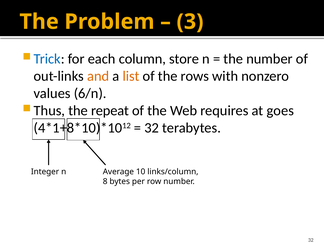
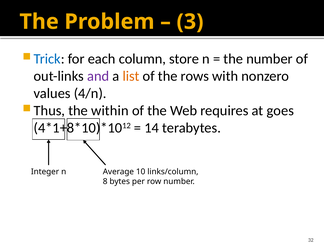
and colour: orange -> purple
6/n: 6/n -> 4/n
repeat: repeat -> within
32 at (152, 128): 32 -> 14
